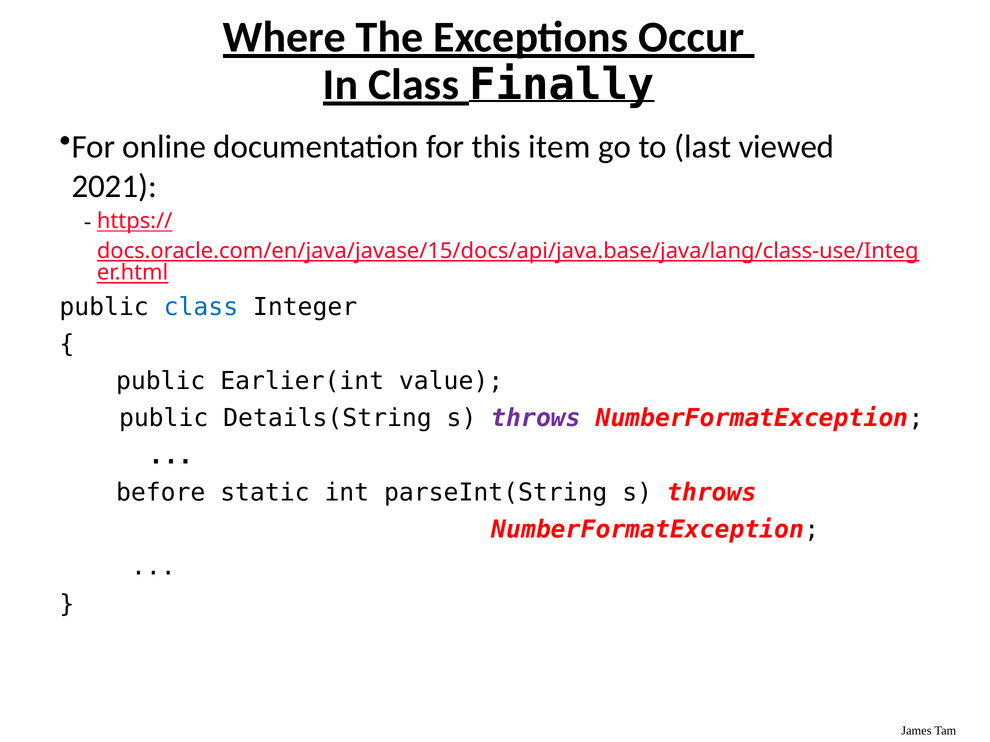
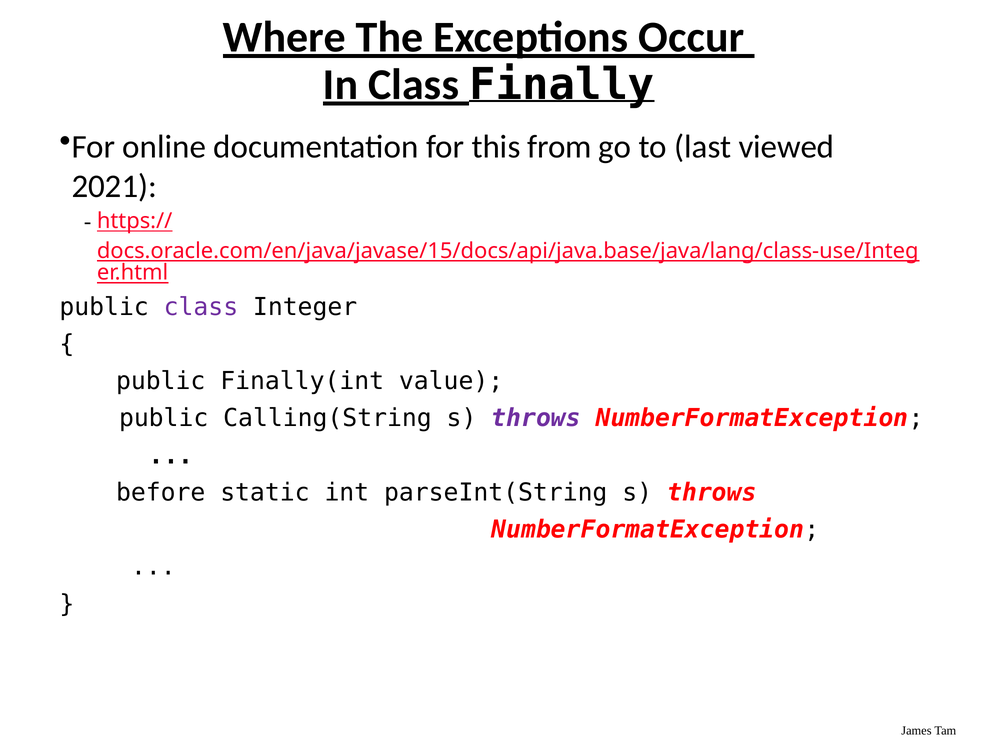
item: item -> from
class at (201, 307) colour: blue -> purple
Earlier(int: Earlier(int -> Finally(int
Details(String: Details(String -> Calling(String
